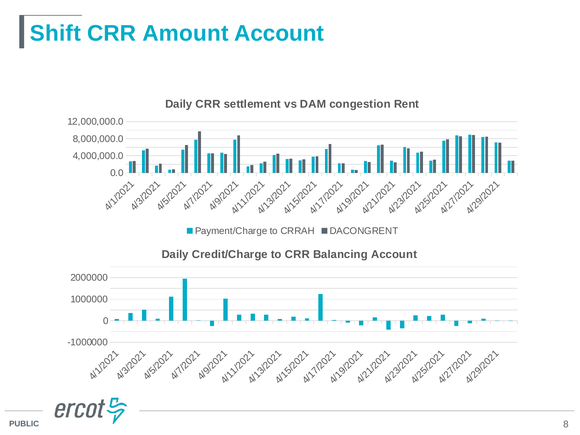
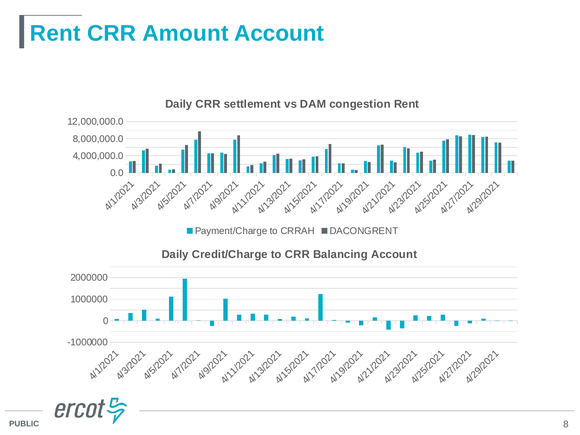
Shift at (55, 33): Shift -> Rent
